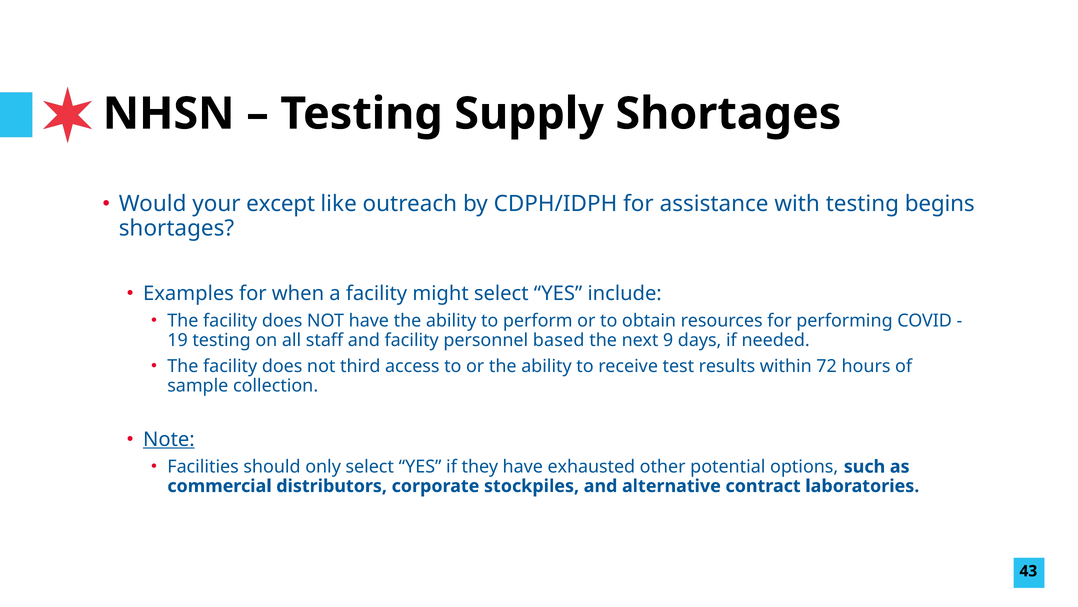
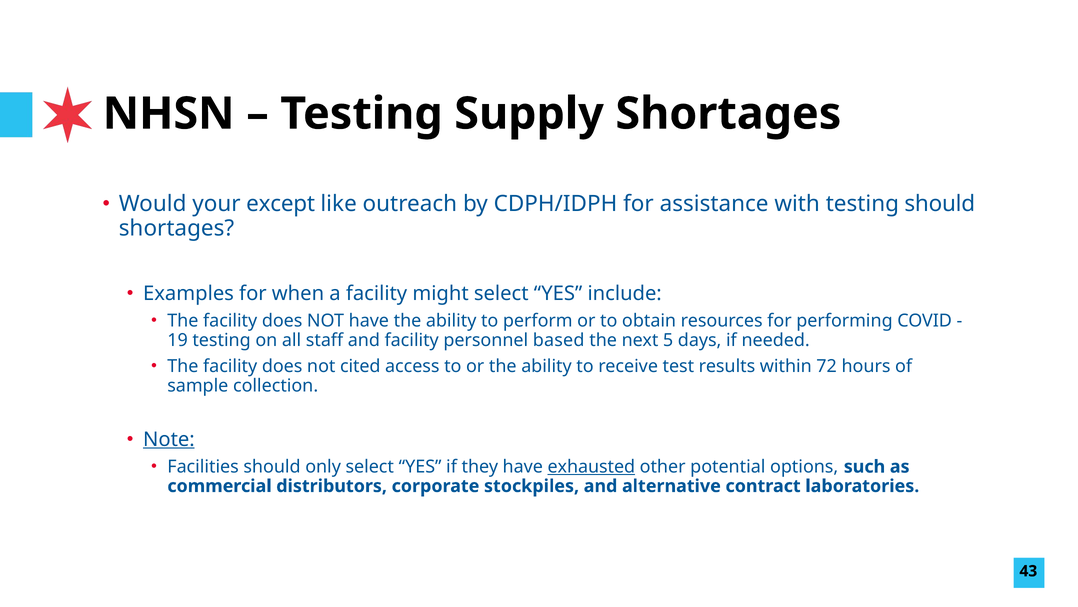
testing begins: begins -> should
9: 9 -> 5
third: third -> cited
exhausted underline: none -> present
